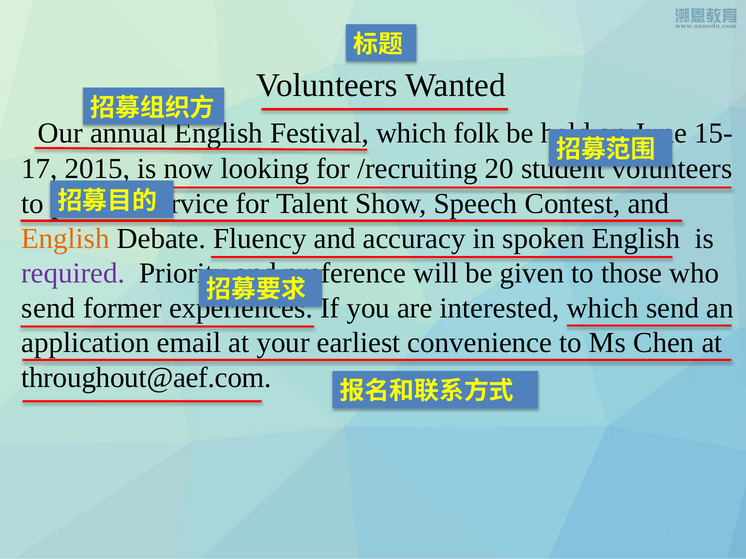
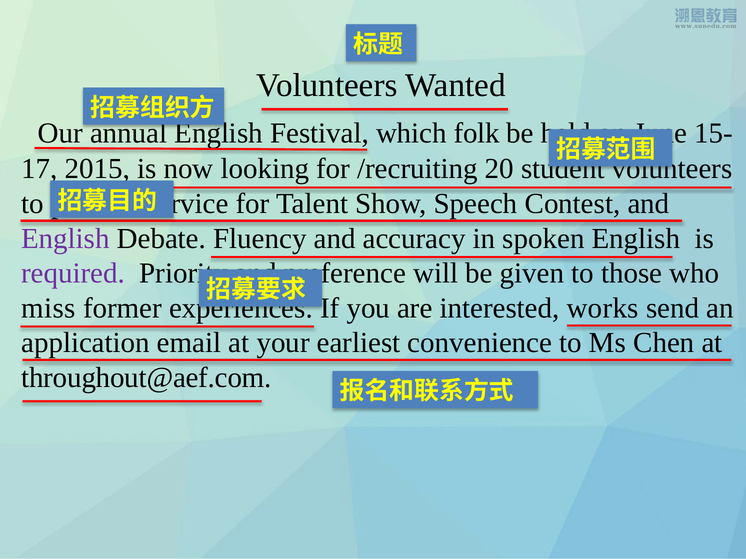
English at (66, 239) colour: orange -> purple
send at (48, 308): send -> miss
interested which: which -> works
